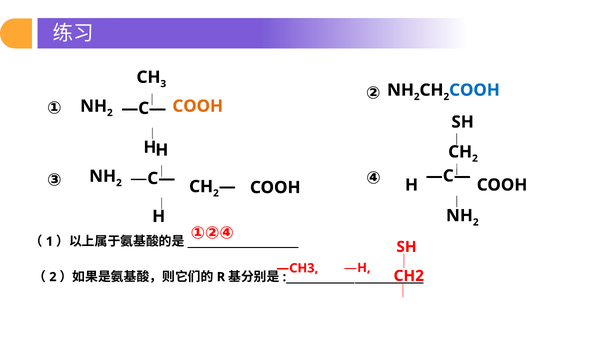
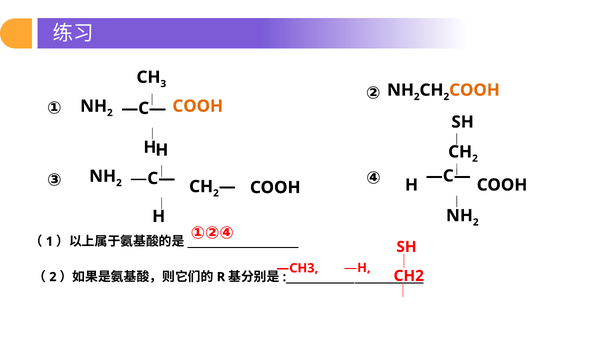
COOH at (474, 90) colour: blue -> orange
